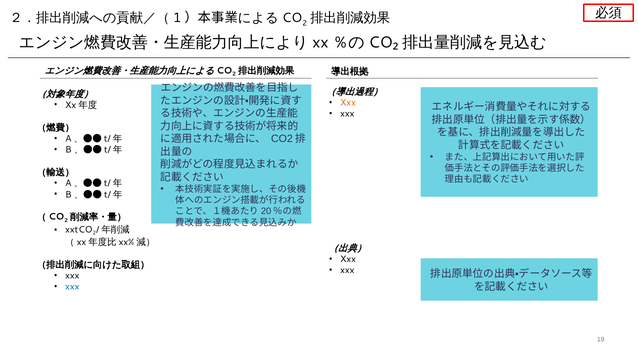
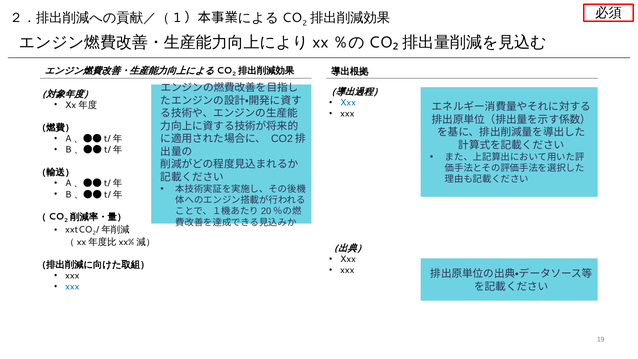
Xxx at (348, 103) colour: orange -> blue
